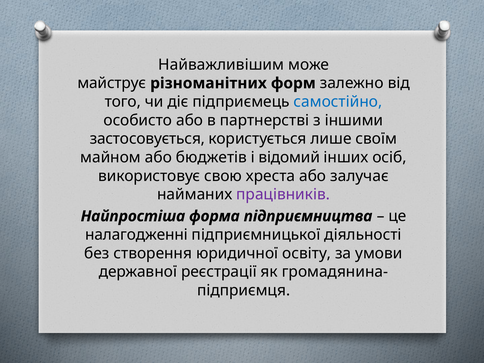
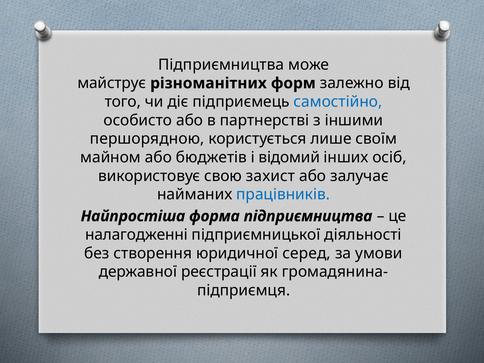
Найважливішим at (221, 65): Найважливішим -> Підприємництва
застосовується: застосовується -> першорядною
хреста: хреста -> захист
працівників colour: purple -> blue
освіту: освіту -> серед
